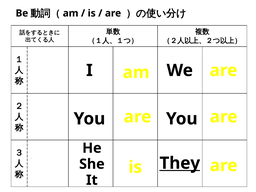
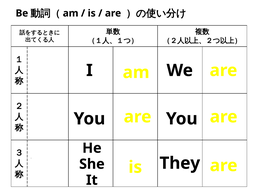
They underline: present -> none
